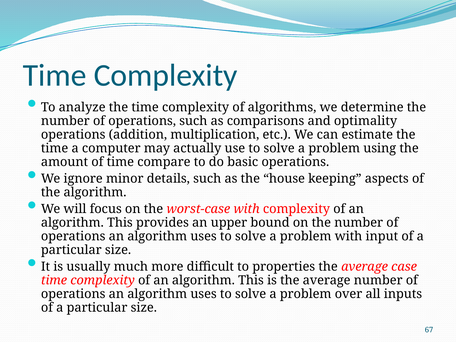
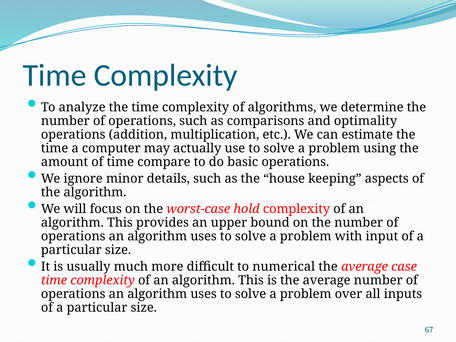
worst-case with: with -> hold
properties: properties -> numerical
